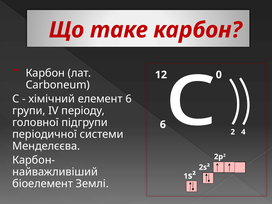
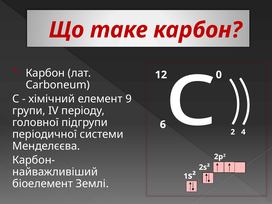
елемент 6: 6 -> 9
